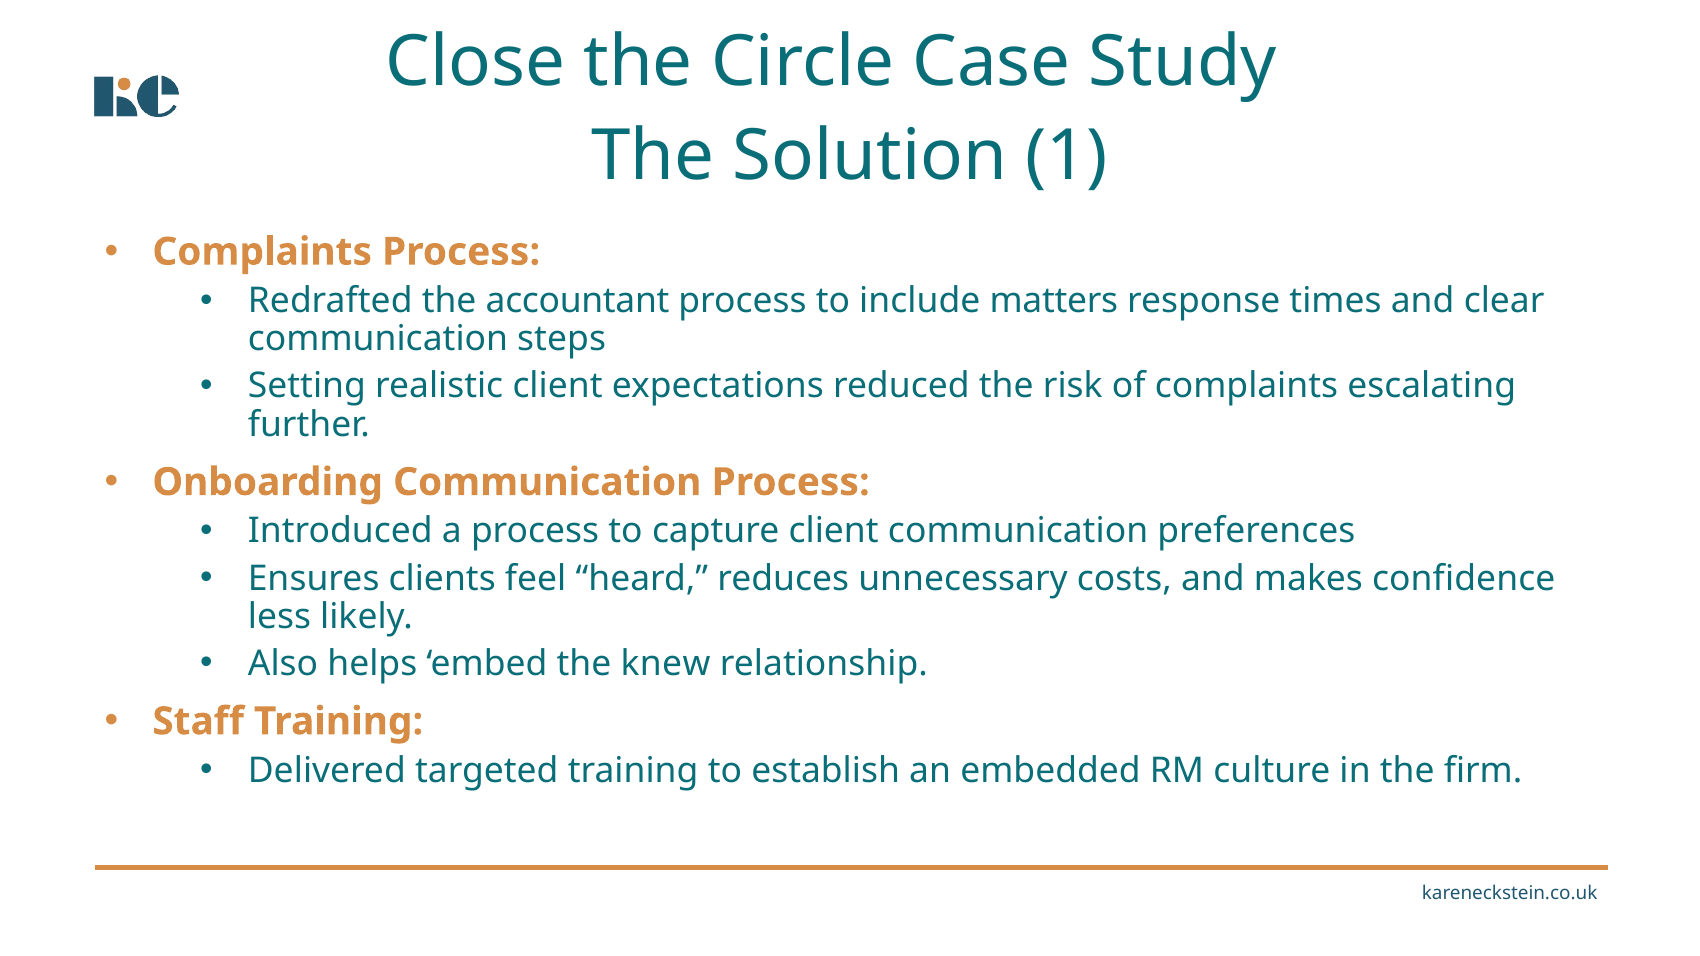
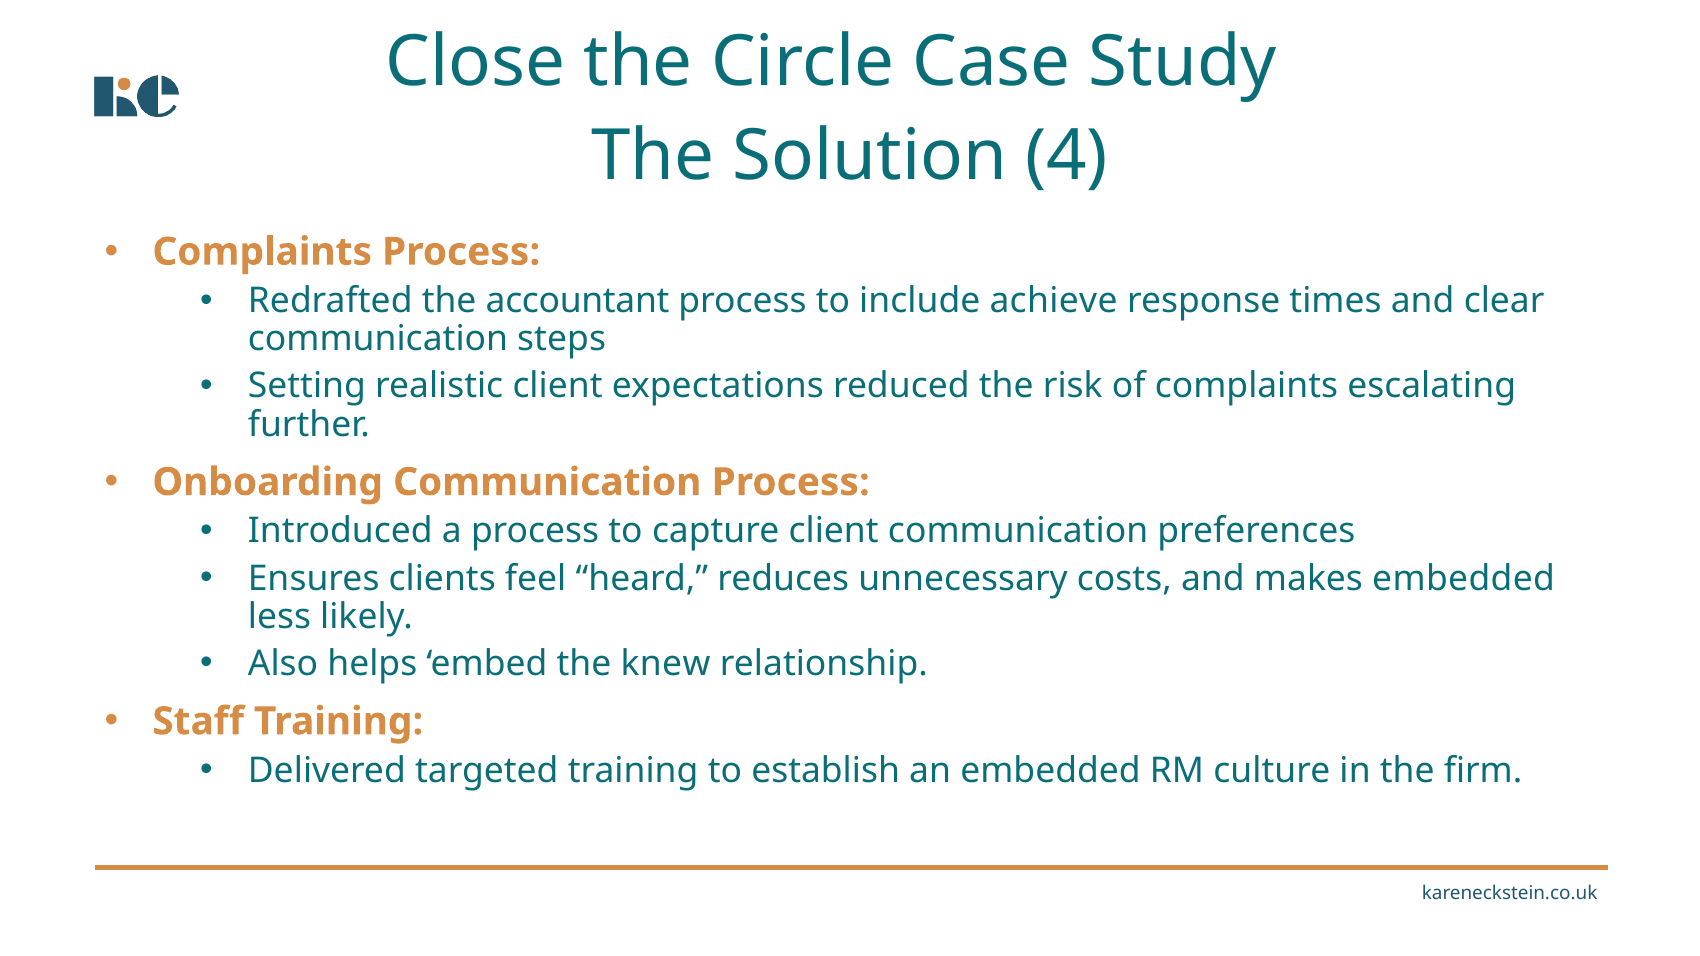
1: 1 -> 4
matters: matters -> achieve
makes confidence: confidence -> embedded
